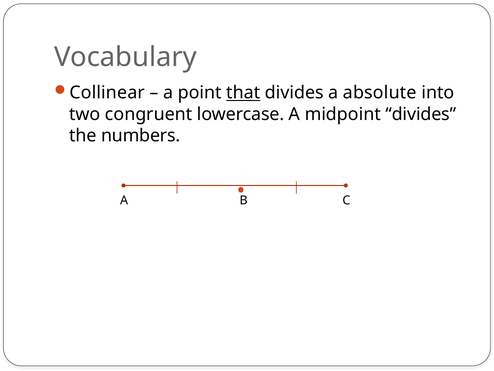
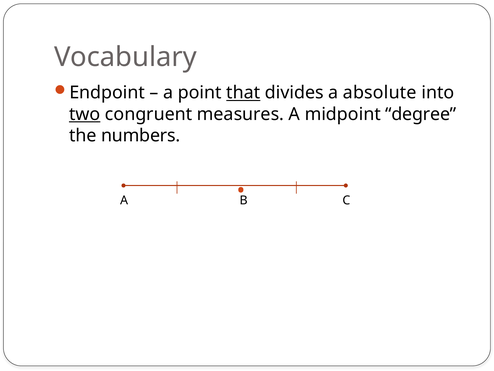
Collinear: Collinear -> Endpoint
two underline: none -> present
lowercase: lowercase -> measures
midpoint divides: divides -> degree
